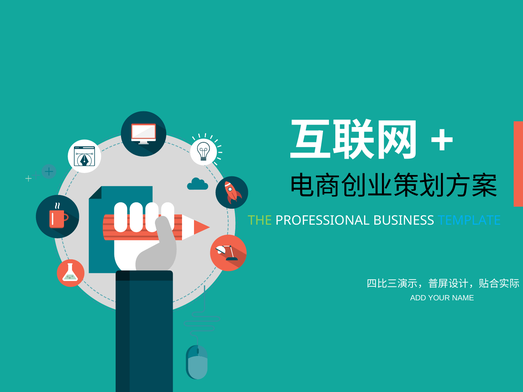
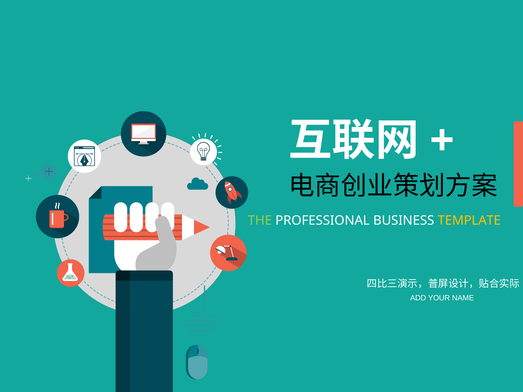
TEMPLATE colour: light blue -> yellow
